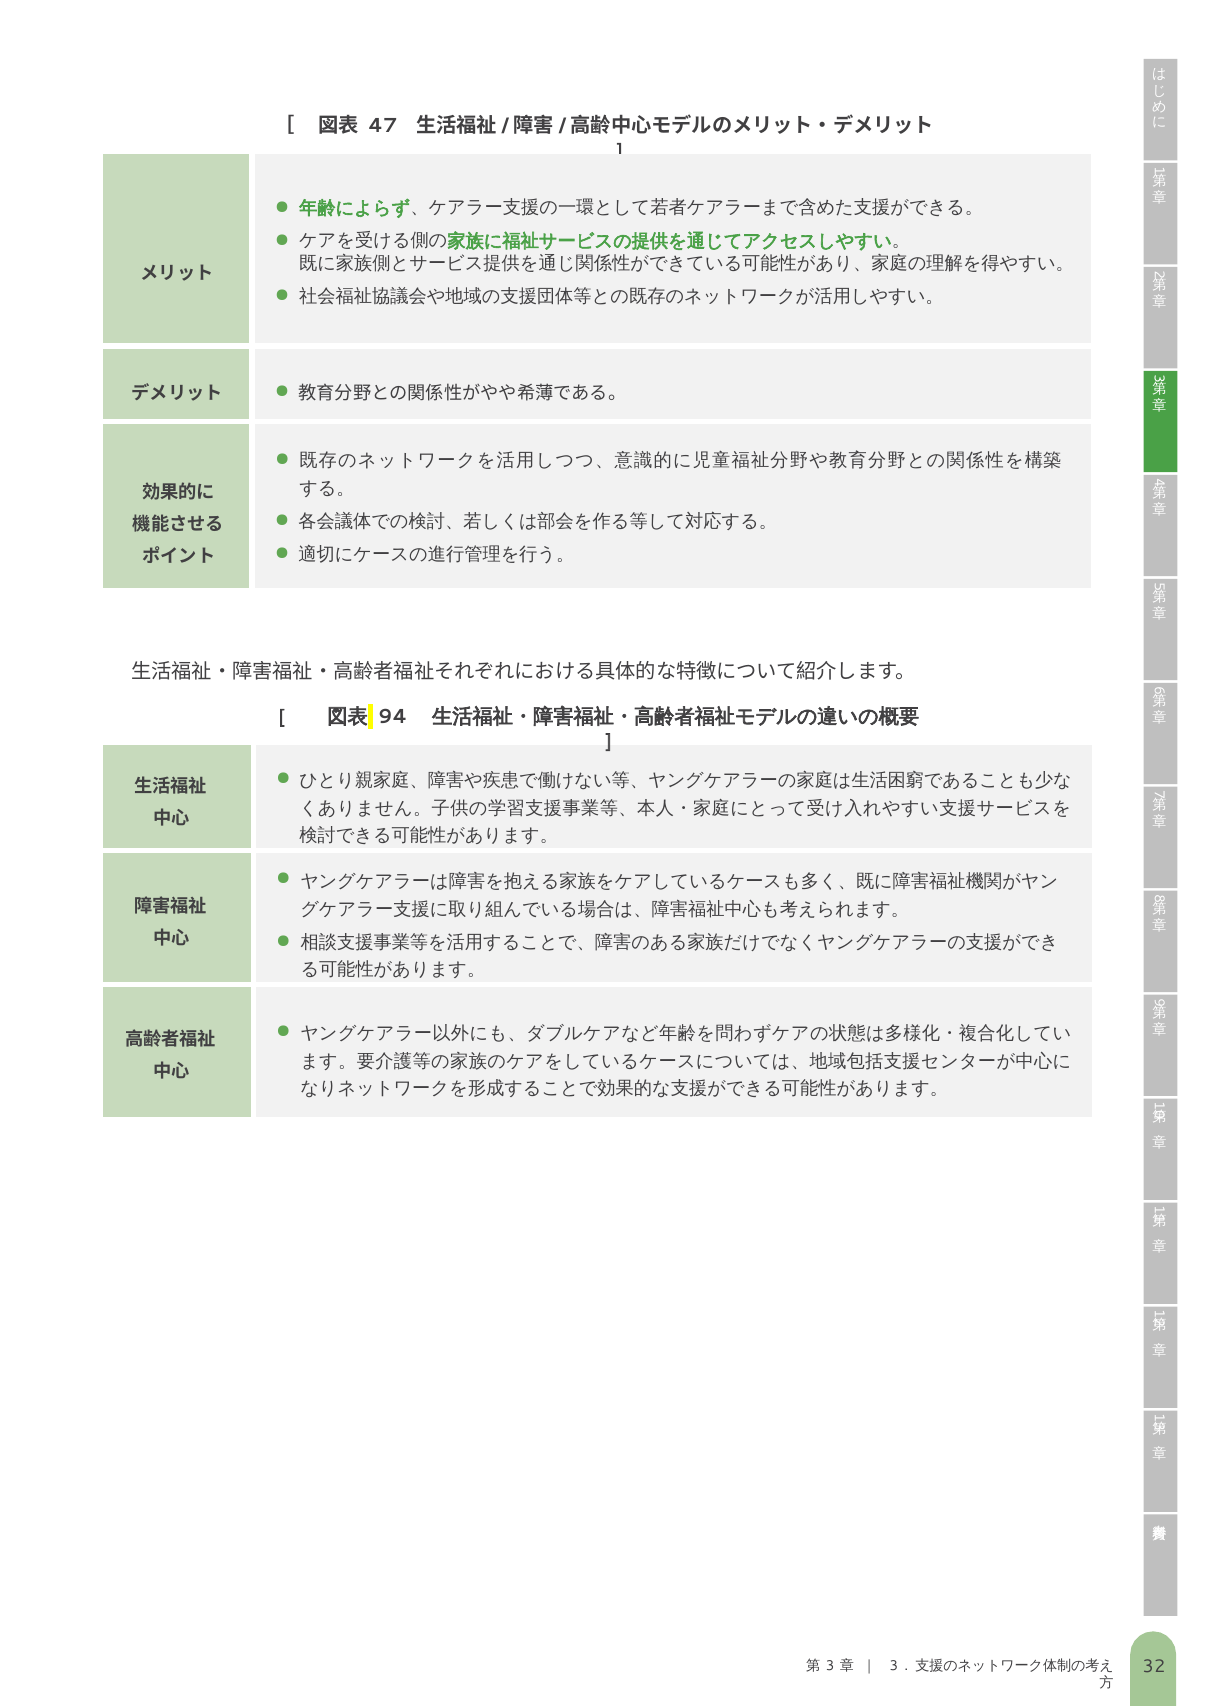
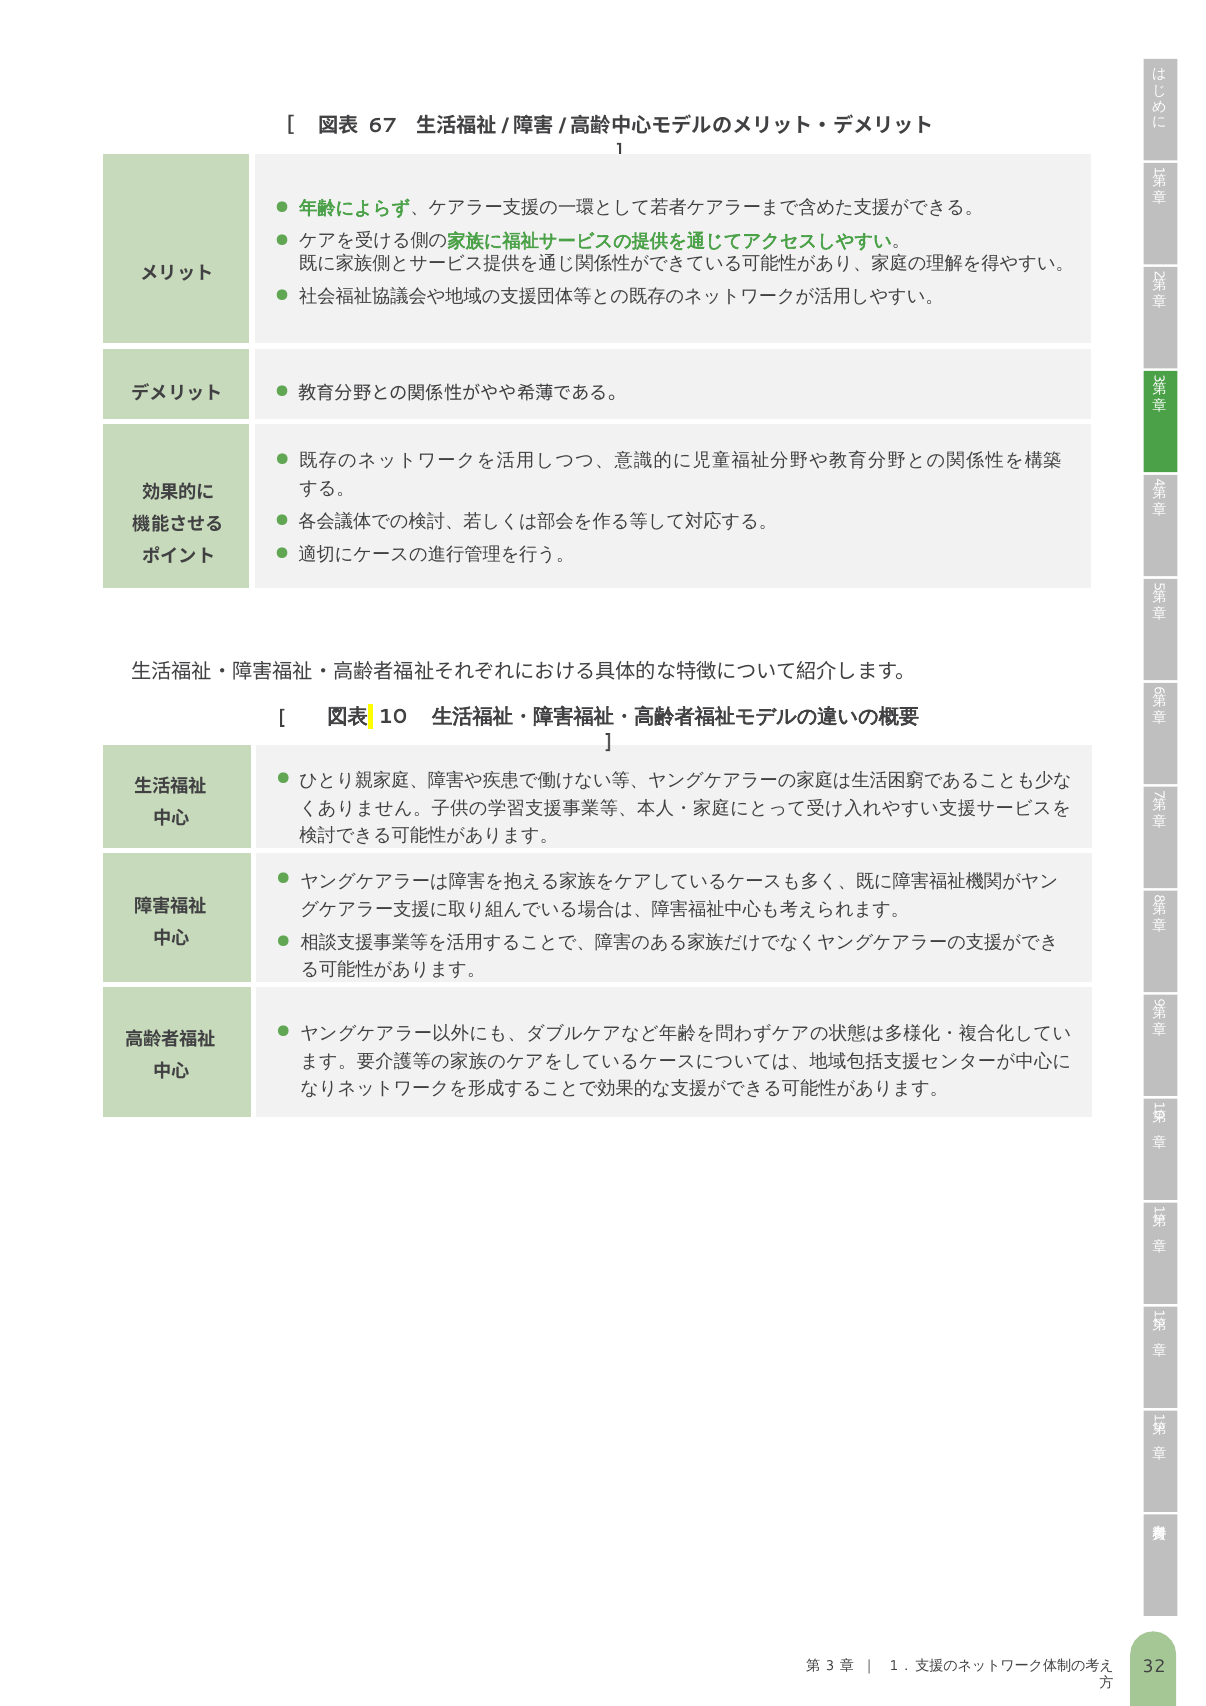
47: 47 -> 67
94: 94 -> 10
3 at (894, 1666): 3 -> 1
